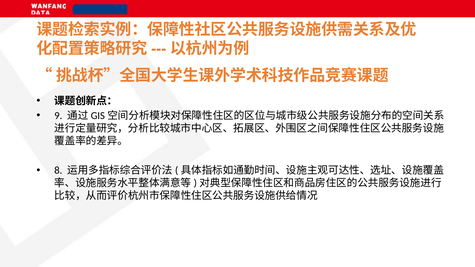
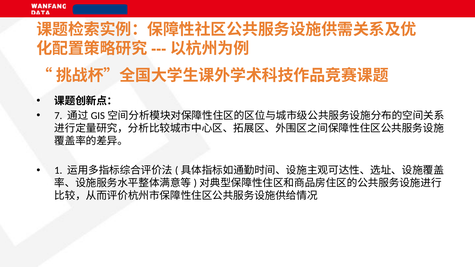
9: 9 -> 7
8: 8 -> 1
